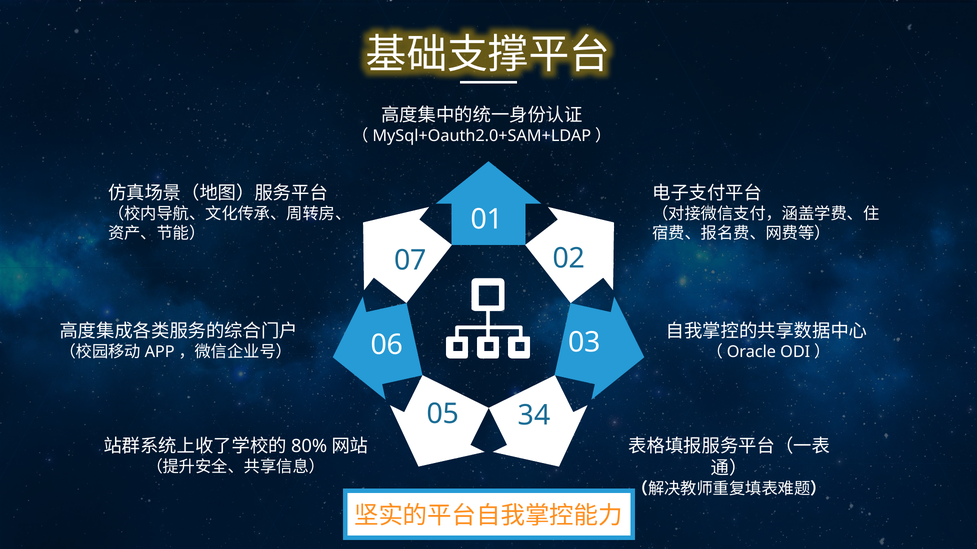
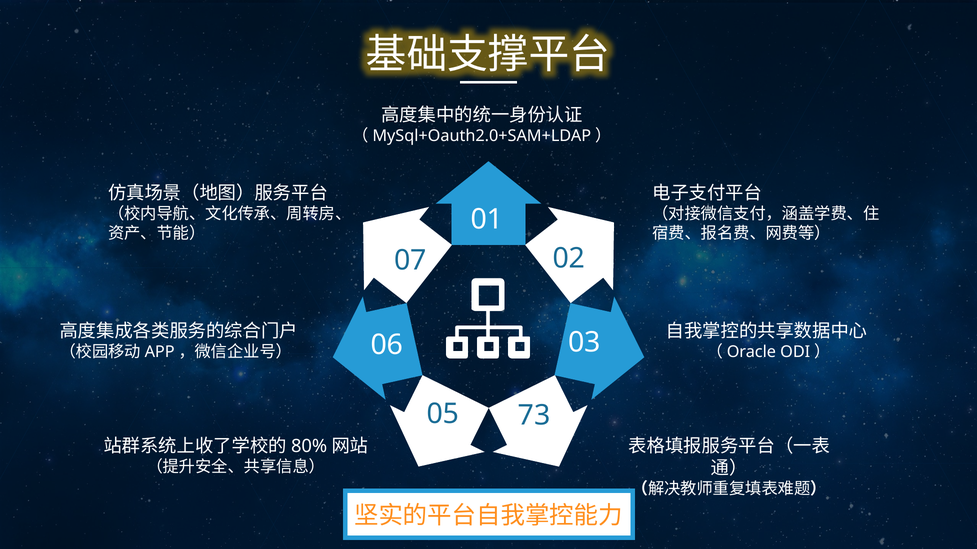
34: 34 -> 73
